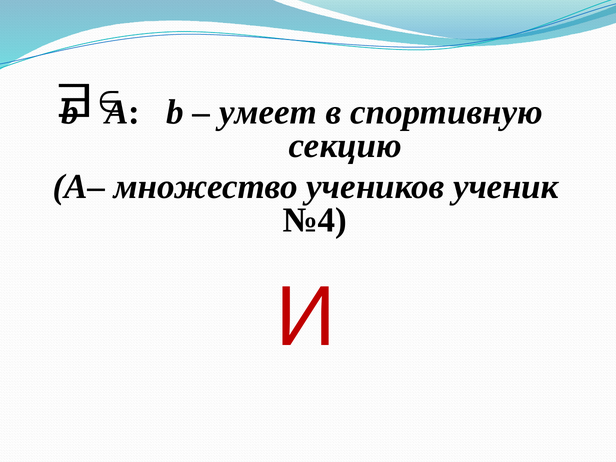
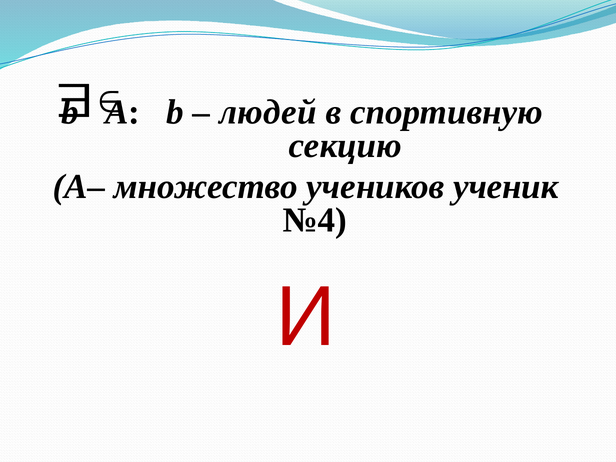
умеет: умеет -> людей
